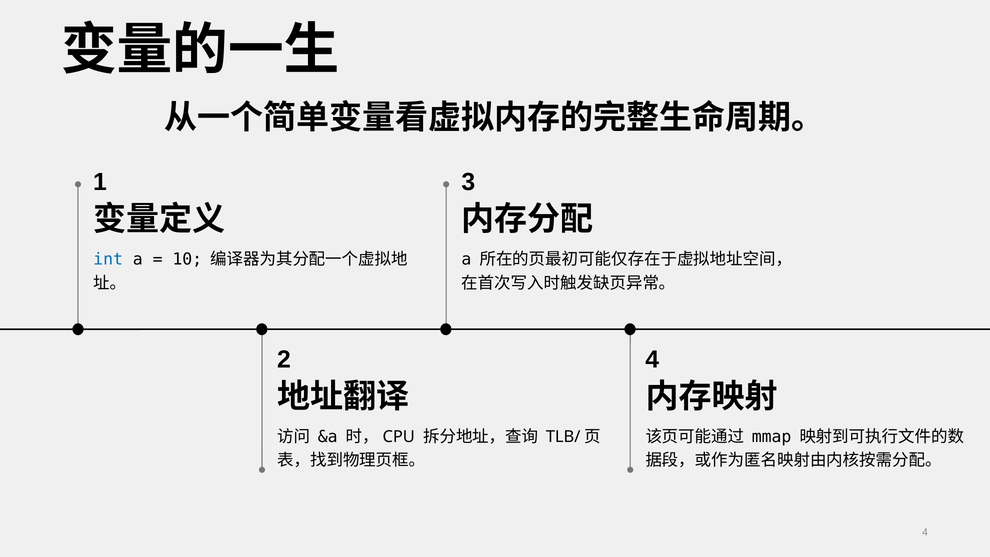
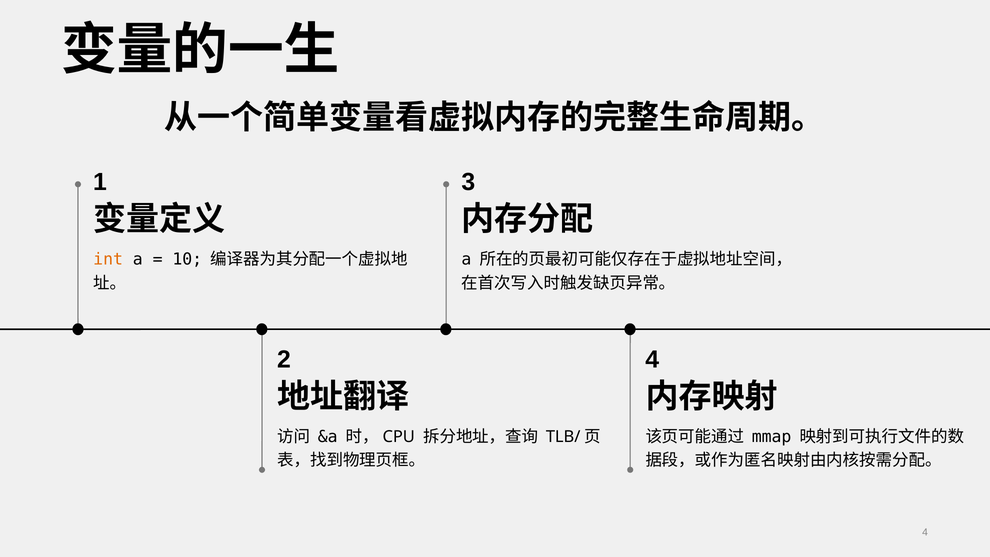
int colour: blue -> orange
